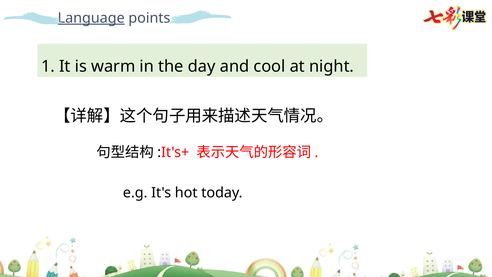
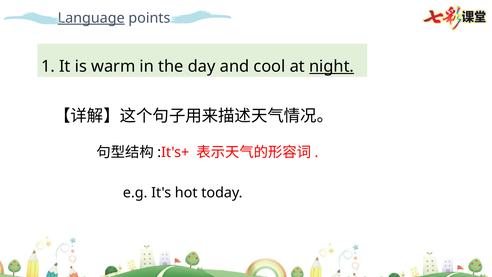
night underline: none -> present
